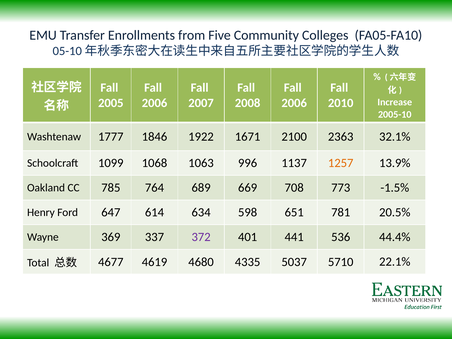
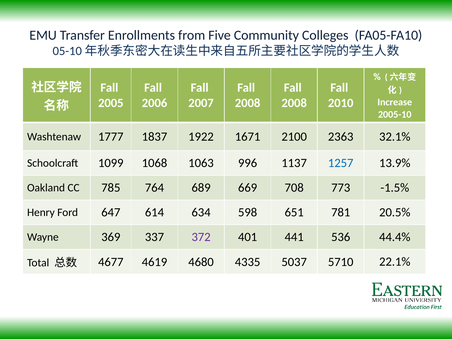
2006 at (294, 103): 2006 -> 2008
1846: 1846 -> 1837
1257 colour: orange -> blue
